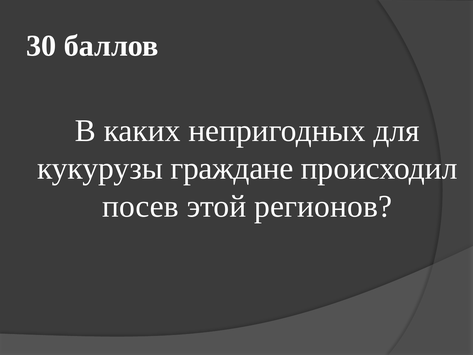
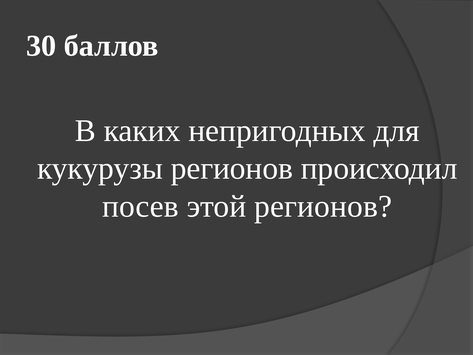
кукурузы граждане: граждане -> регионов
